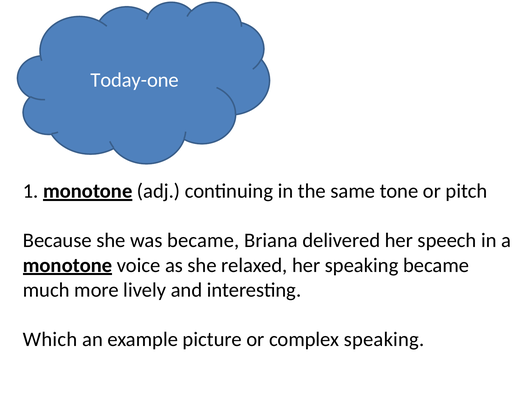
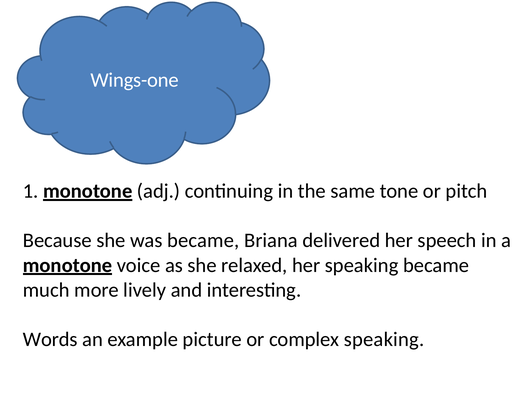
Today-one: Today-one -> Wings-one
Which: Which -> Words
